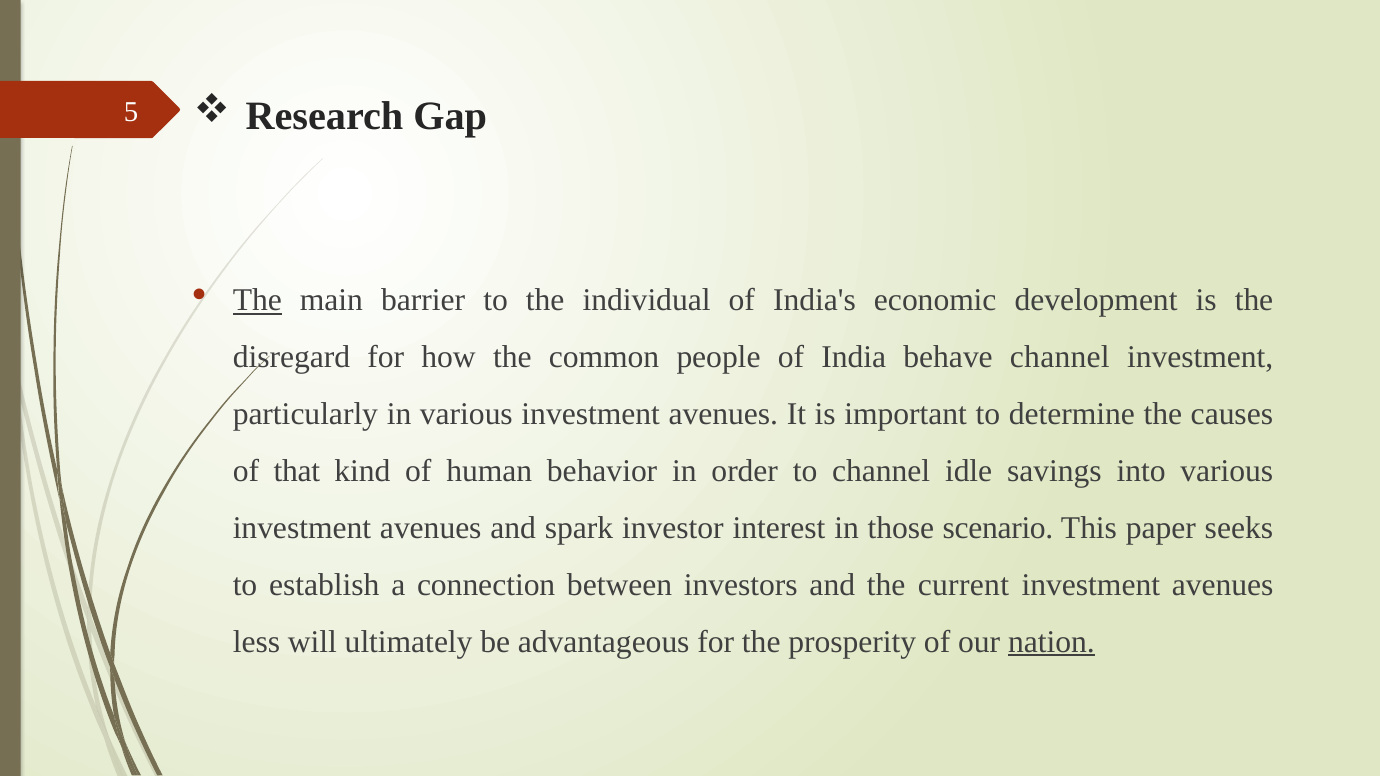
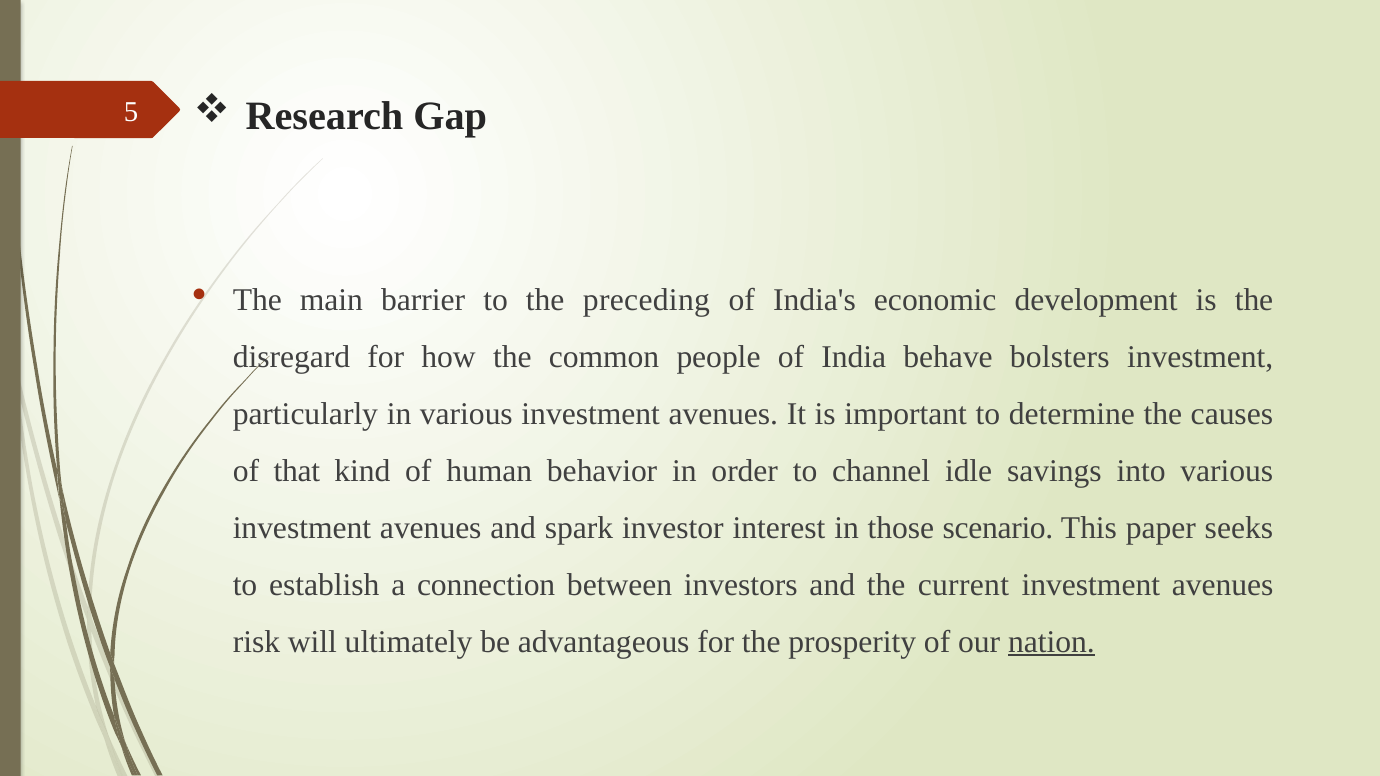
The at (257, 301) underline: present -> none
individual: individual -> preceding
behave channel: channel -> bolsters
less: less -> risk
